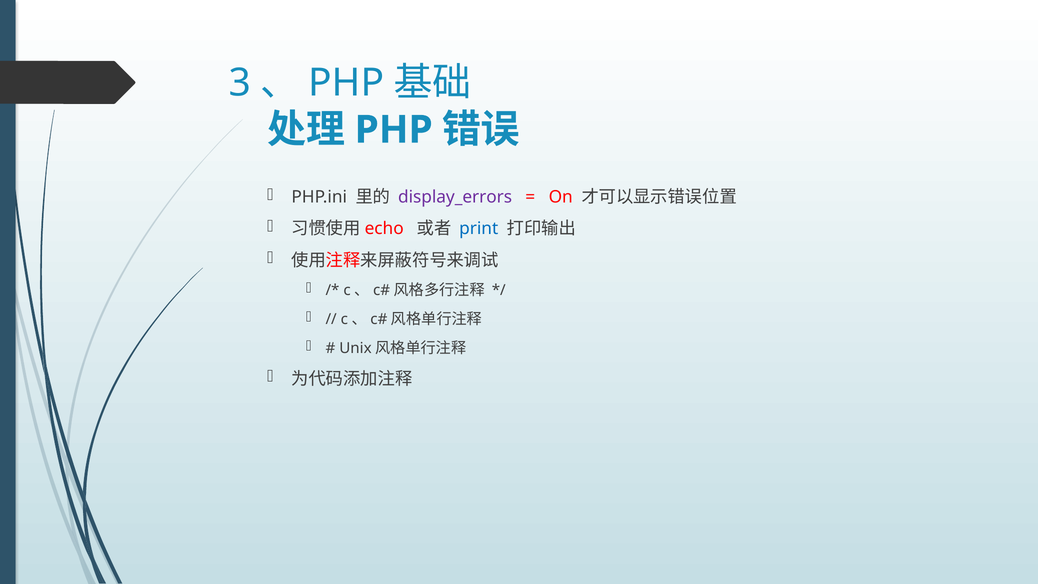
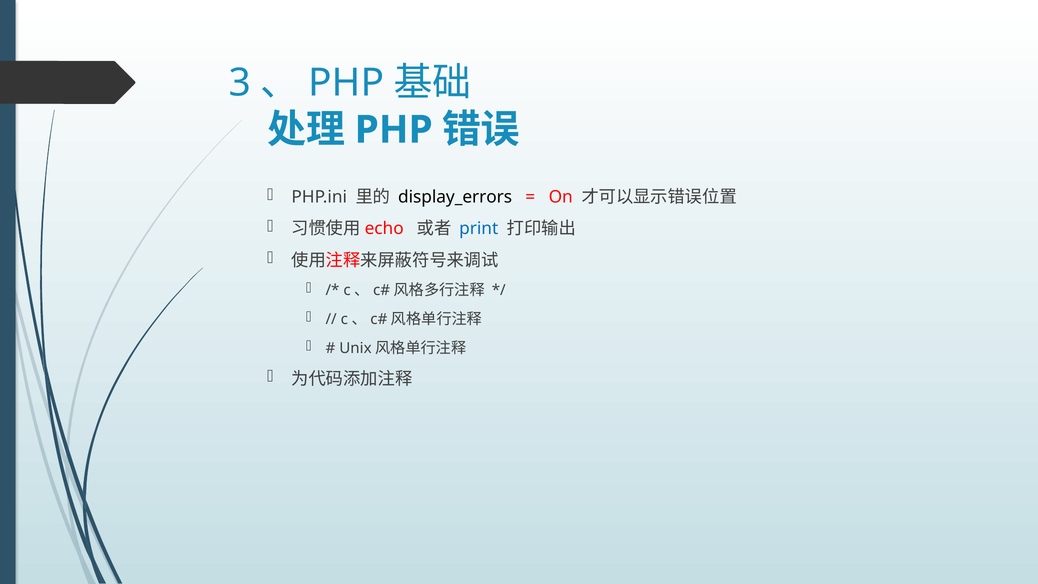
display_errors colour: purple -> black
